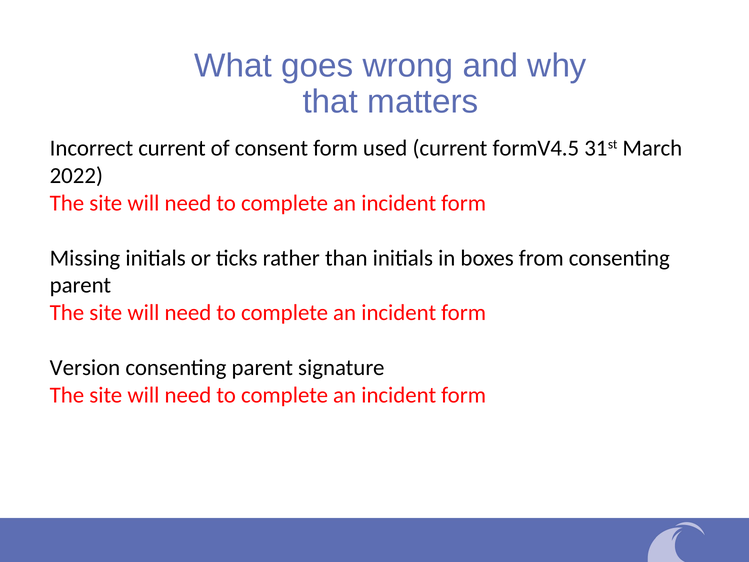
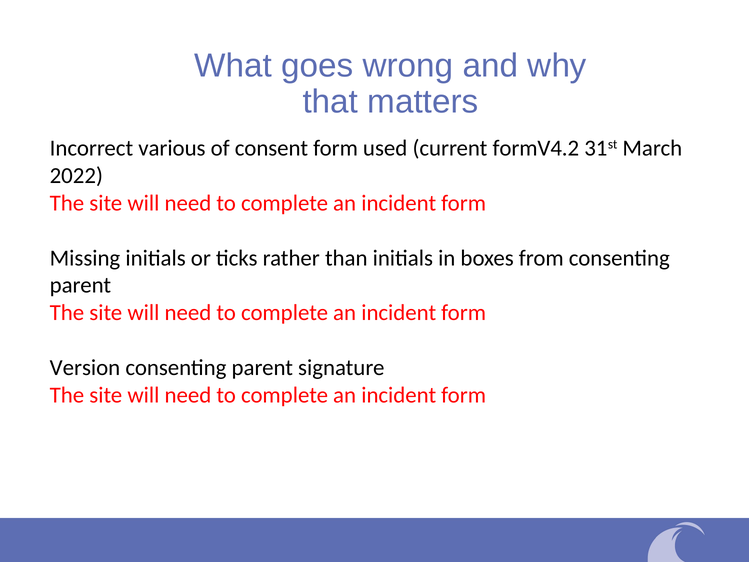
Incorrect current: current -> various
formV4.5: formV4.5 -> formV4.2
